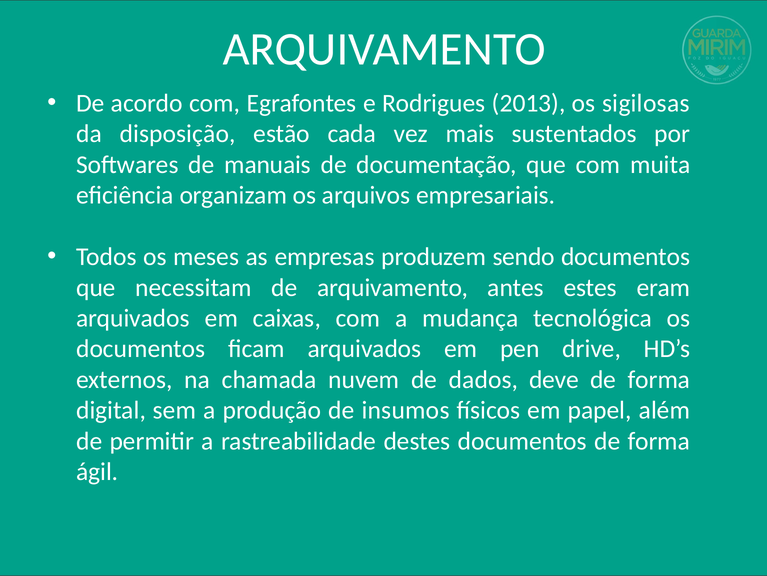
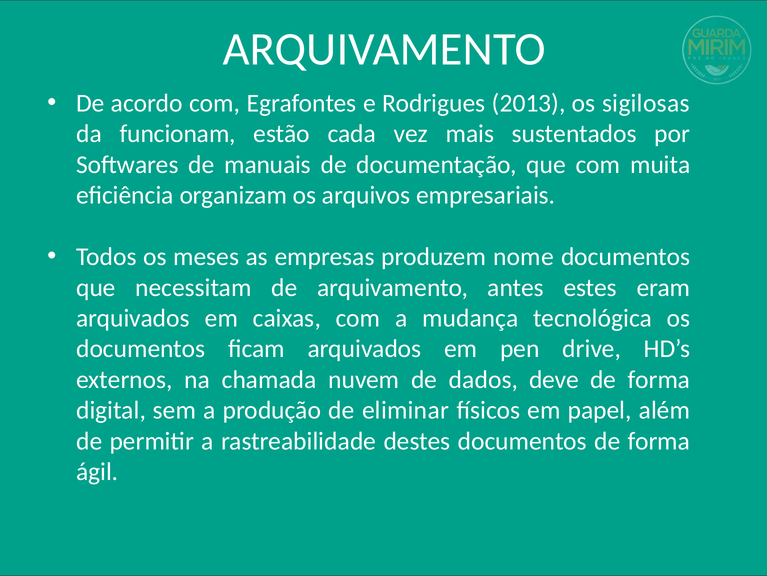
disposição: disposição -> funcionam
sendo: sendo -> nome
insumos: insumos -> eliminar
